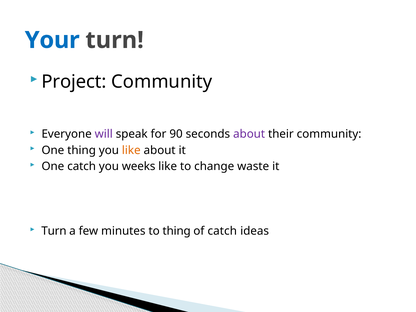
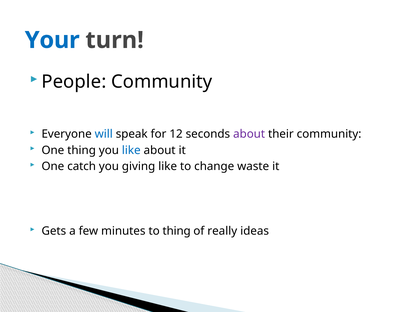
Project: Project -> People
will colour: purple -> blue
90: 90 -> 12
like at (131, 150) colour: orange -> blue
weeks: weeks -> giving
Turn at (54, 231): Turn -> Gets
of catch: catch -> really
